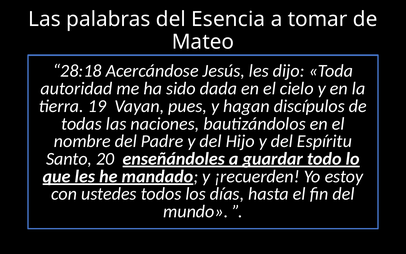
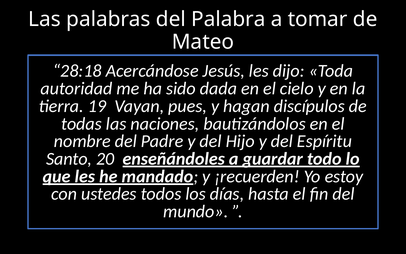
Esencia: Esencia -> Palabra
